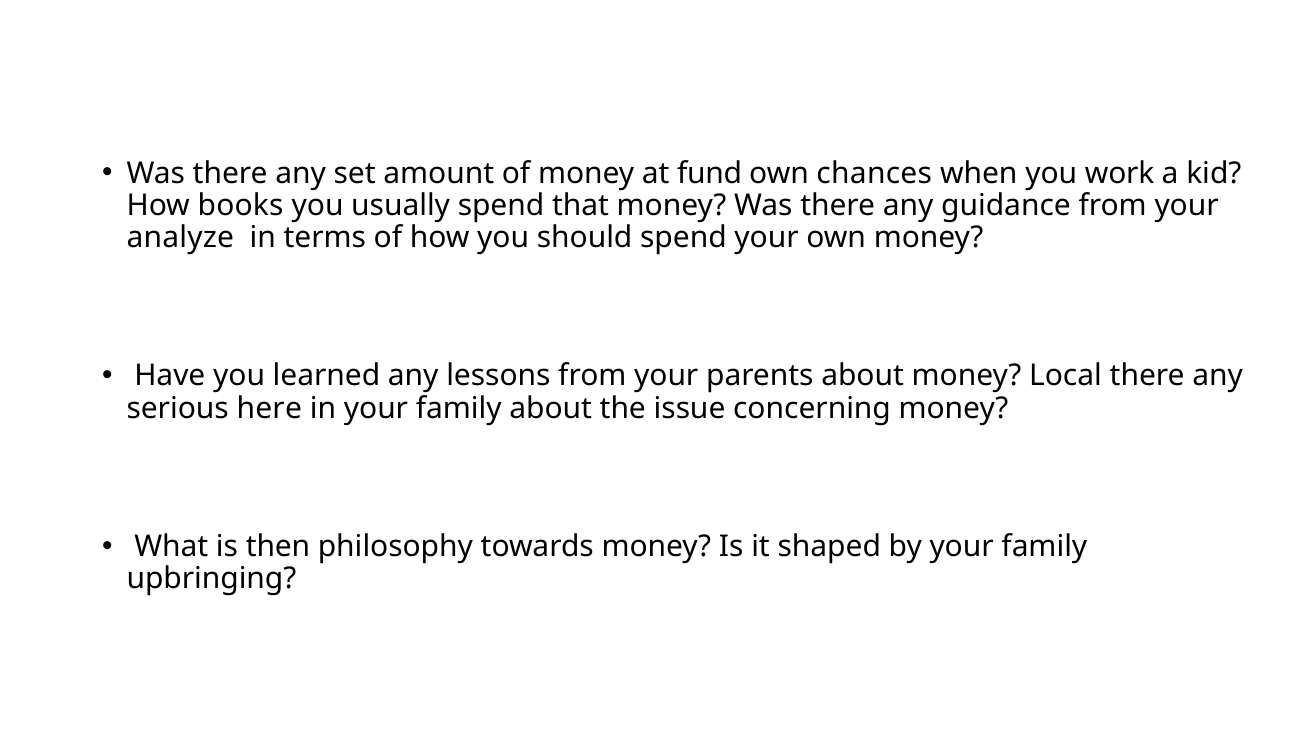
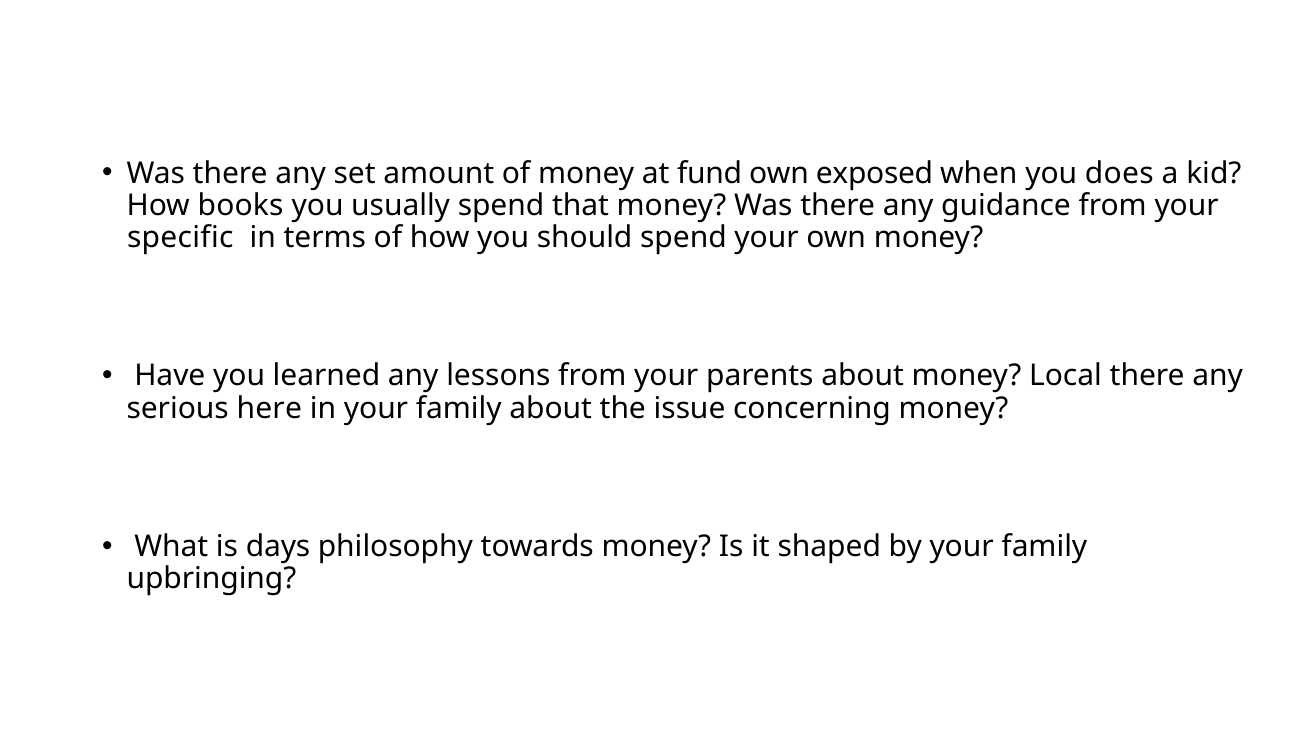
chances: chances -> exposed
work: work -> does
analyze: analyze -> specific
then: then -> days
